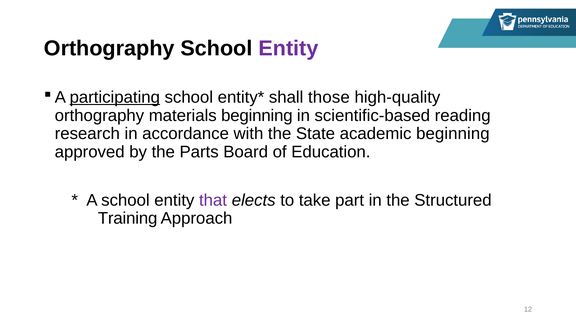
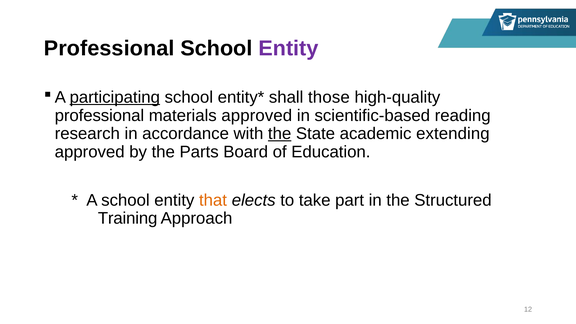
Orthography at (109, 48): Orthography -> Professional
orthography at (99, 116): orthography -> professional
materials beginning: beginning -> approved
the at (280, 134) underline: none -> present
academic beginning: beginning -> extending
that colour: purple -> orange
